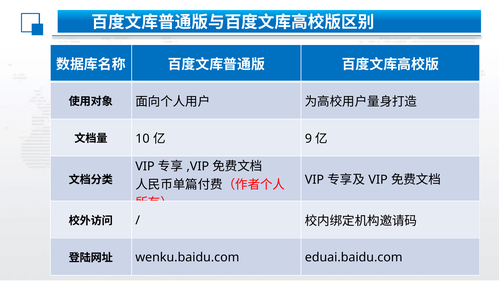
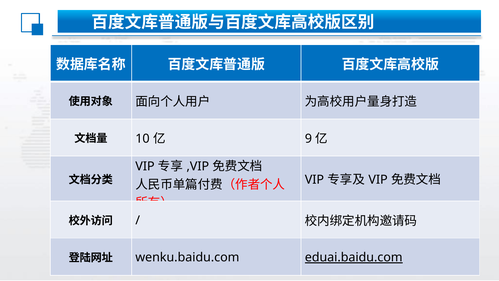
eduai.baidu.com underline: none -> present
